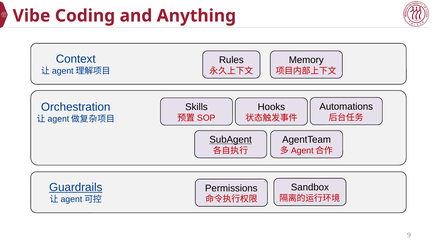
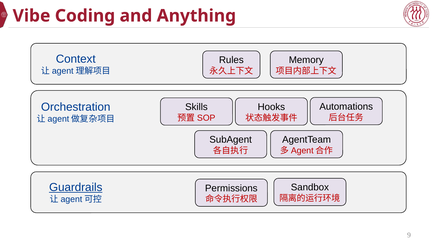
SubAgent underline: present -> none
